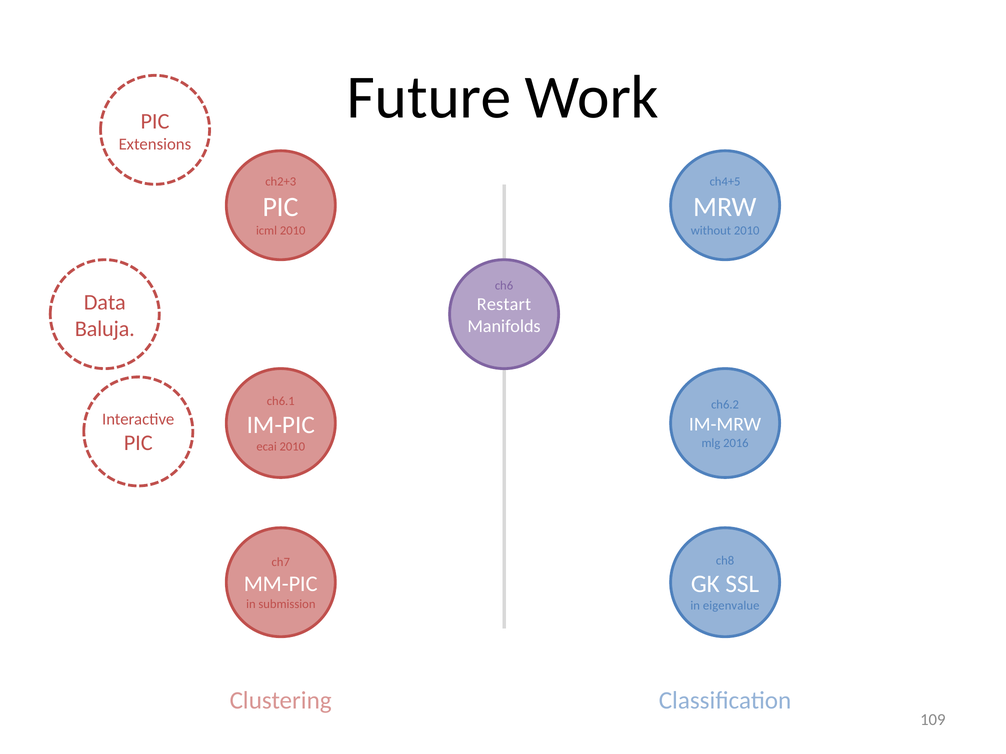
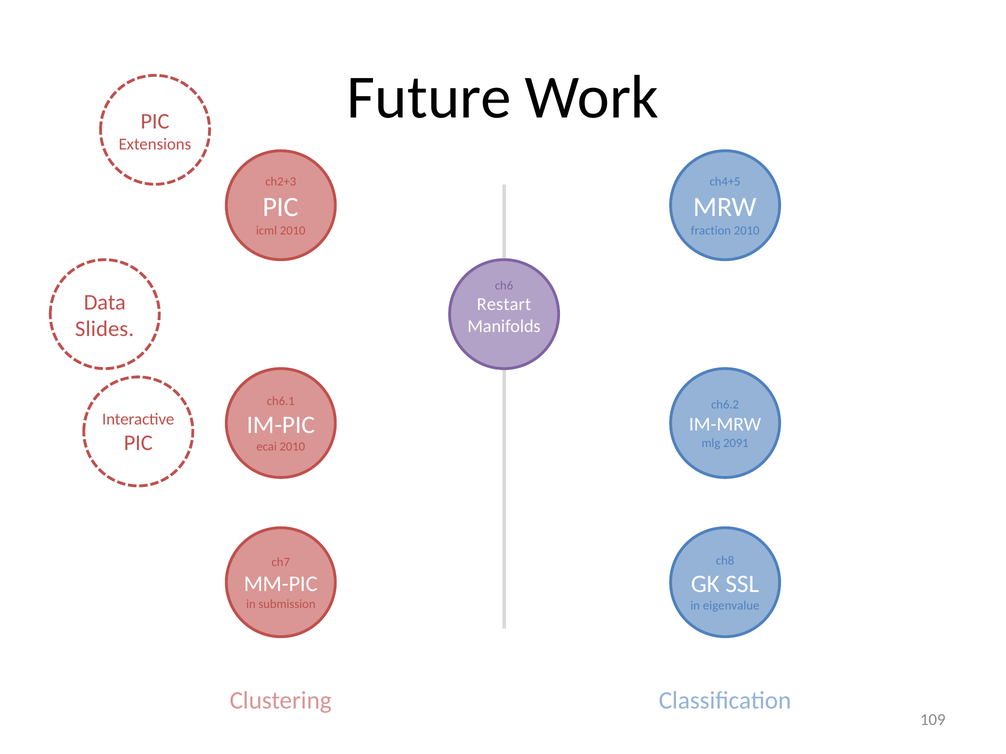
without: without -> fraction
Baluja: Baluja -> Slides
2016: 2016 -> 2091
